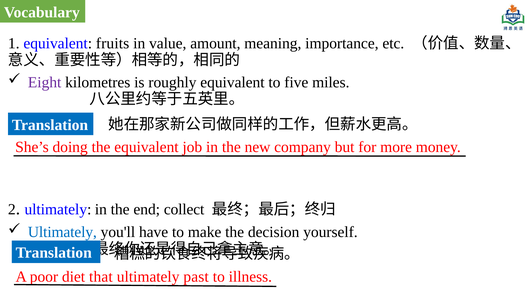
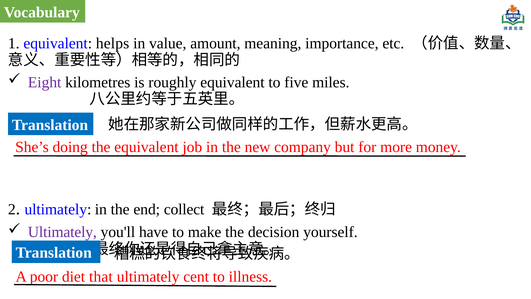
fruits: fruits -> helps
Ultimately at (62, 232) colour: blue -> purple
past: past -> cent
